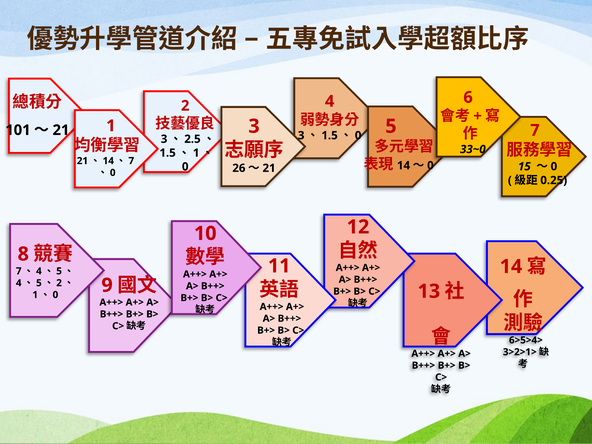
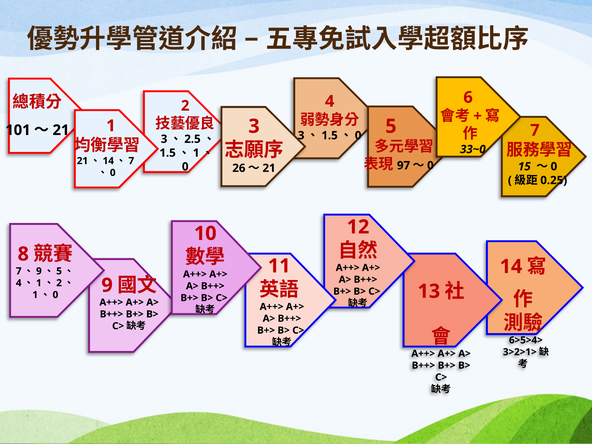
14 at (404, 166): 14 -> 97
4 at (39, 271): 4 -> 9
5 at (39, 283): 5 -> 1
